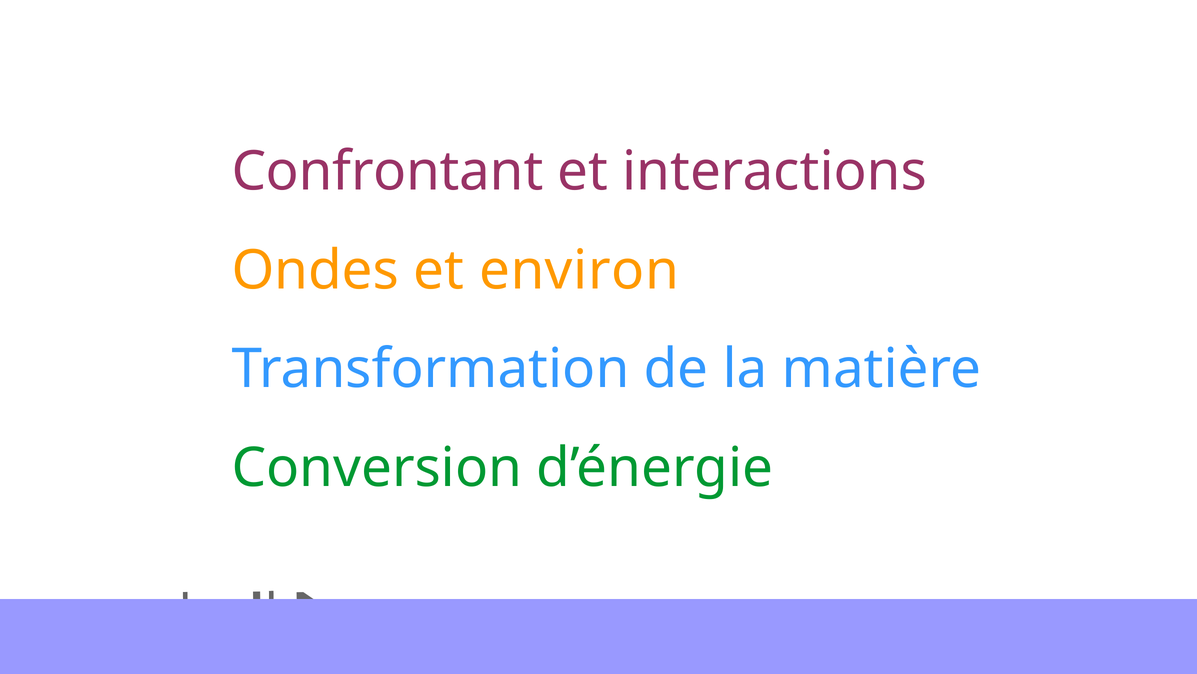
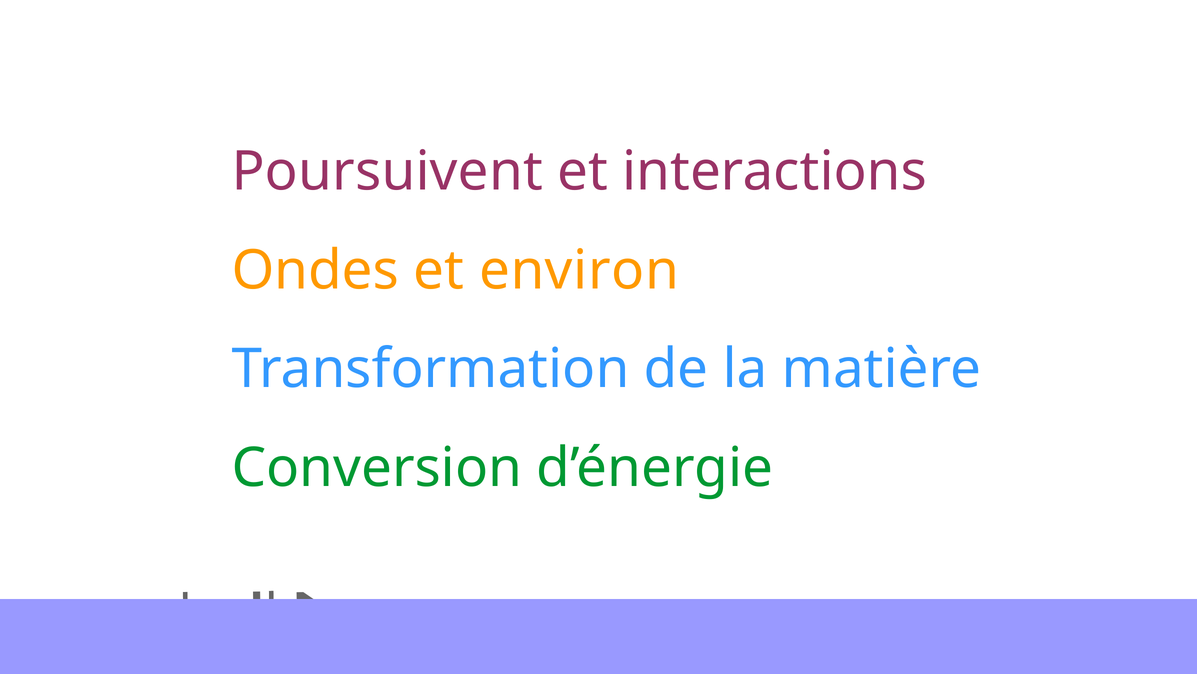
Confrontant: Confrontant -> Poursuivent
